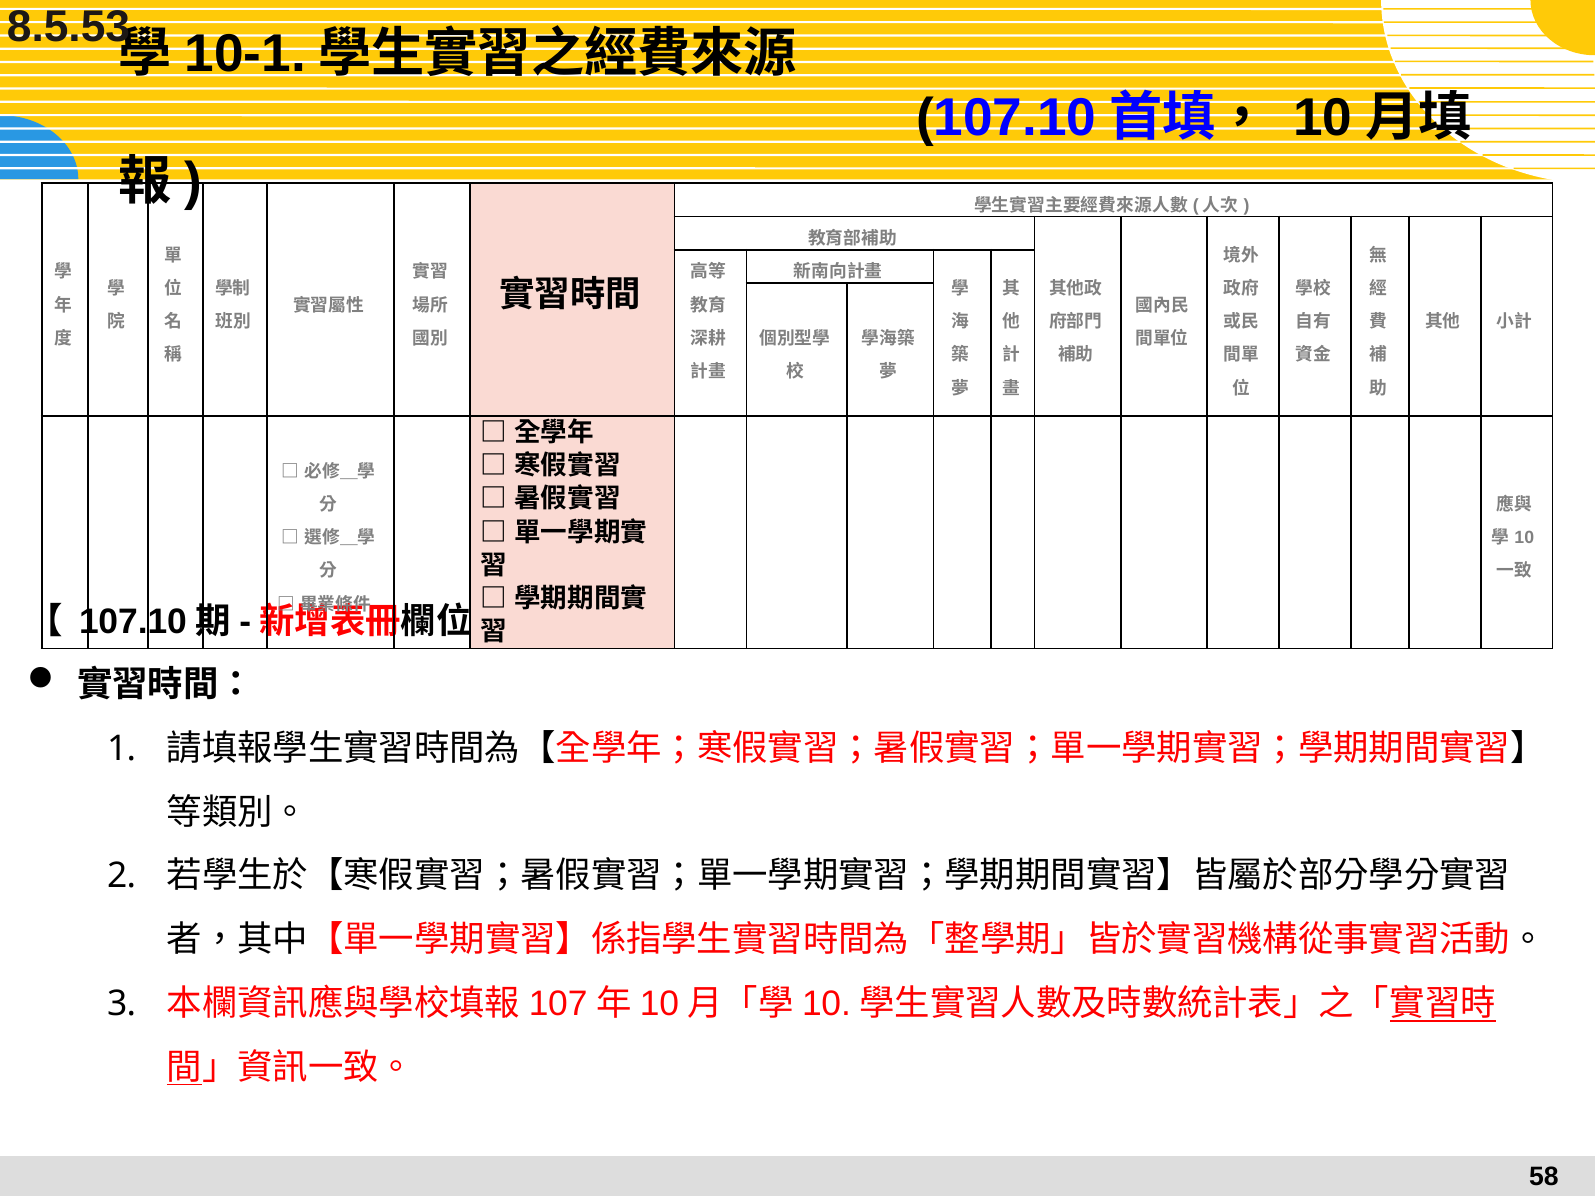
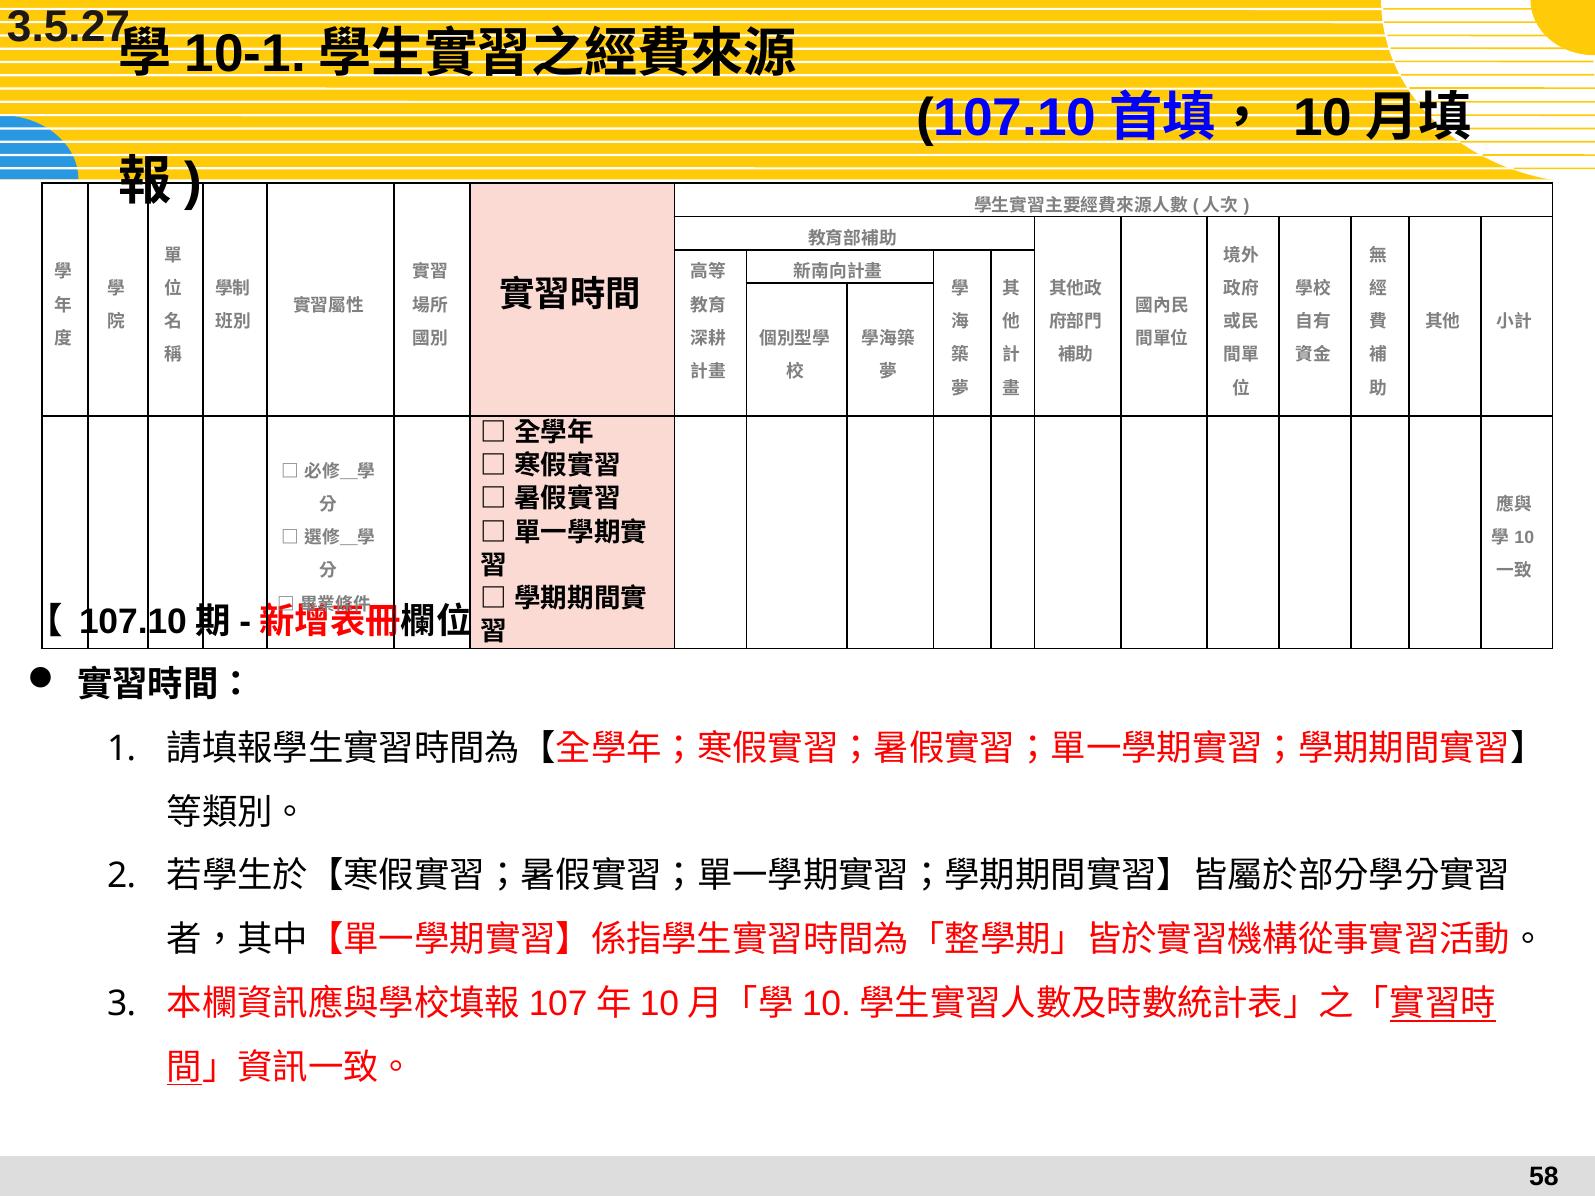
8.5.53: 8.5.53 -> 3.5.27
